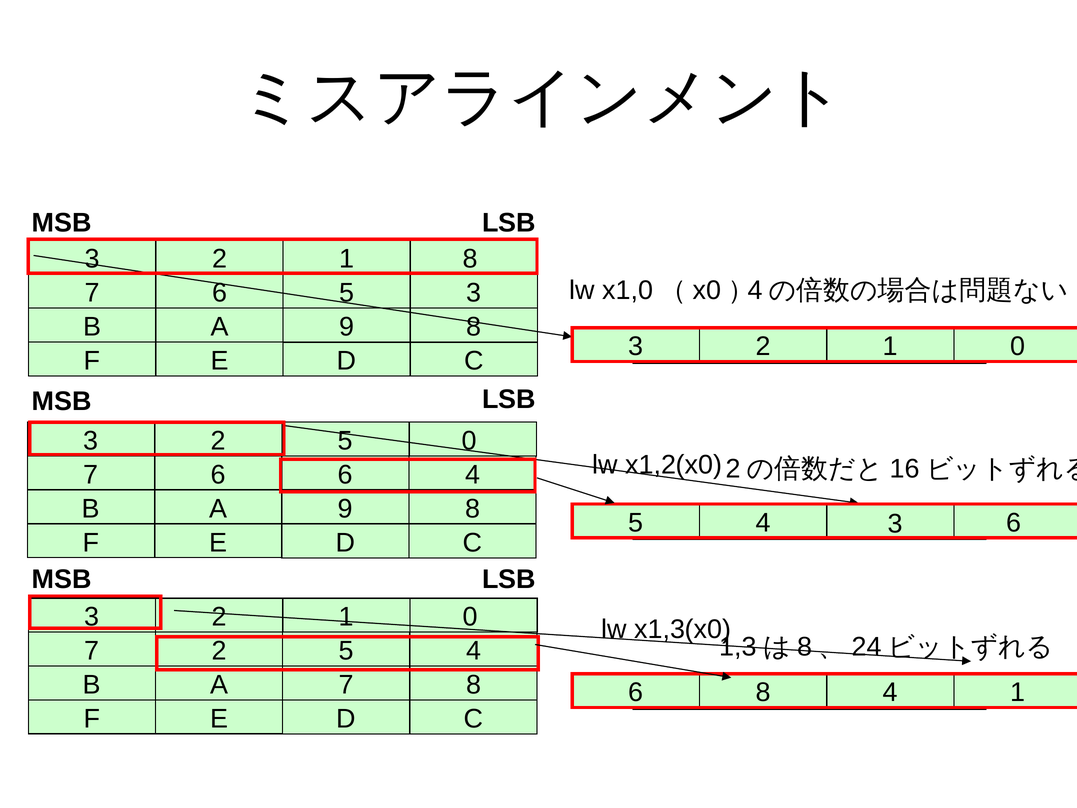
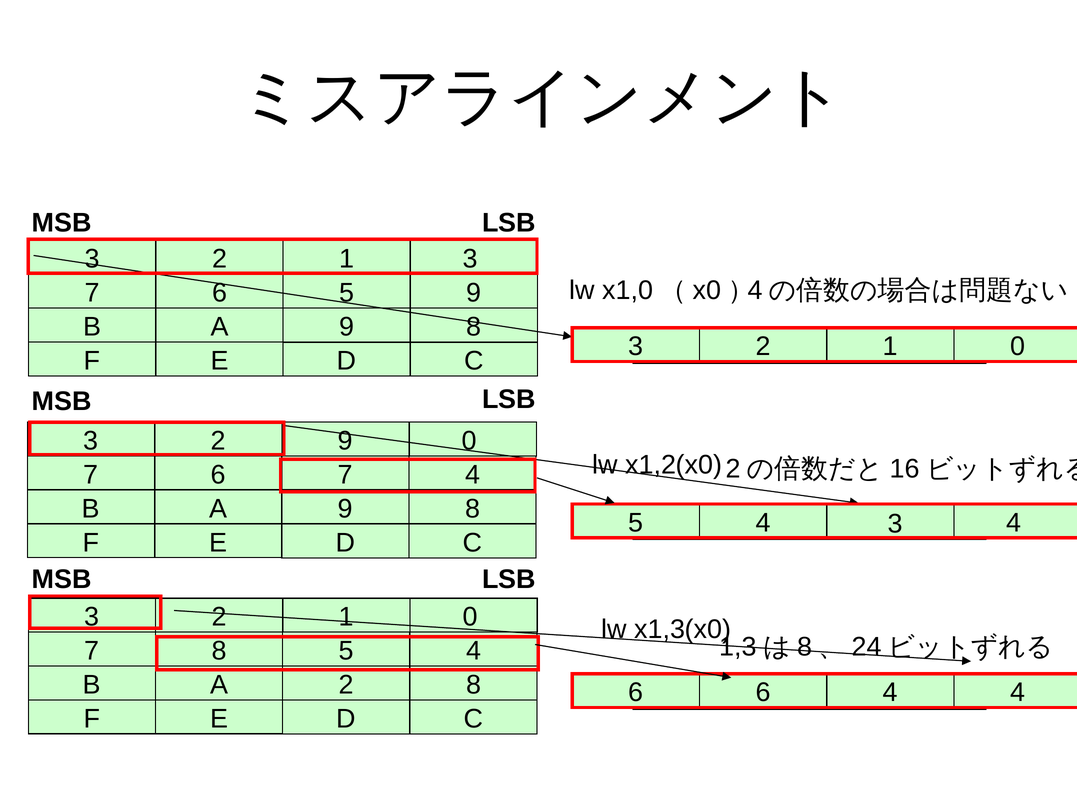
1 8: 8 -> 3
5 3: 3 -> 9
3 2 5: 5 -> 9
7 6 6: 6 -> 7
3 6: 6 -> 4
7 2: 2 -> 8
A 7: 7 -> 2
6 8: 8 -> 6
4 1: 1 -> 4
